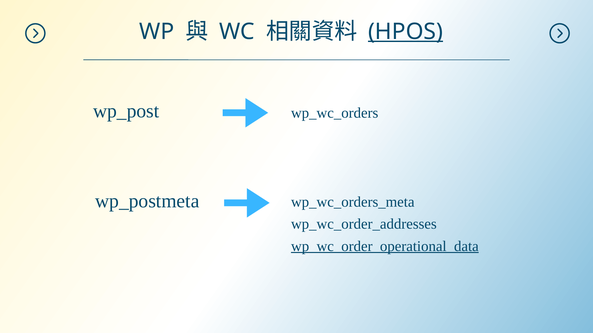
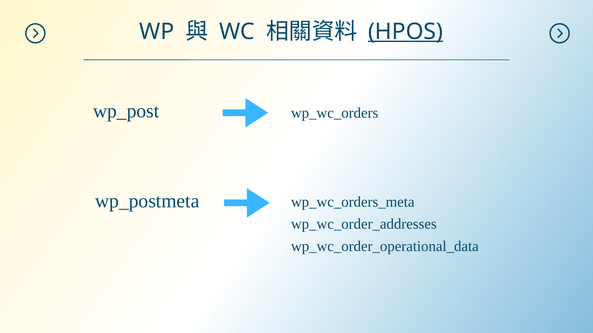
wp_wc_order_operational_data underline: present -> none
